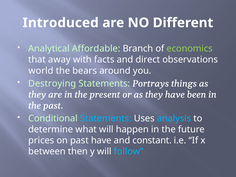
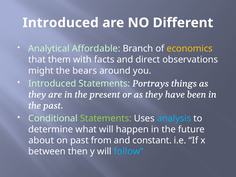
economics colour: light green -> yellow
away: away -> them
world: world -> might
Destroying at (52, 84): Destroying -> Introduced
Statements at (106, 118) colour: light blue -> light green
prices: prices -> about
past have: have -> from
